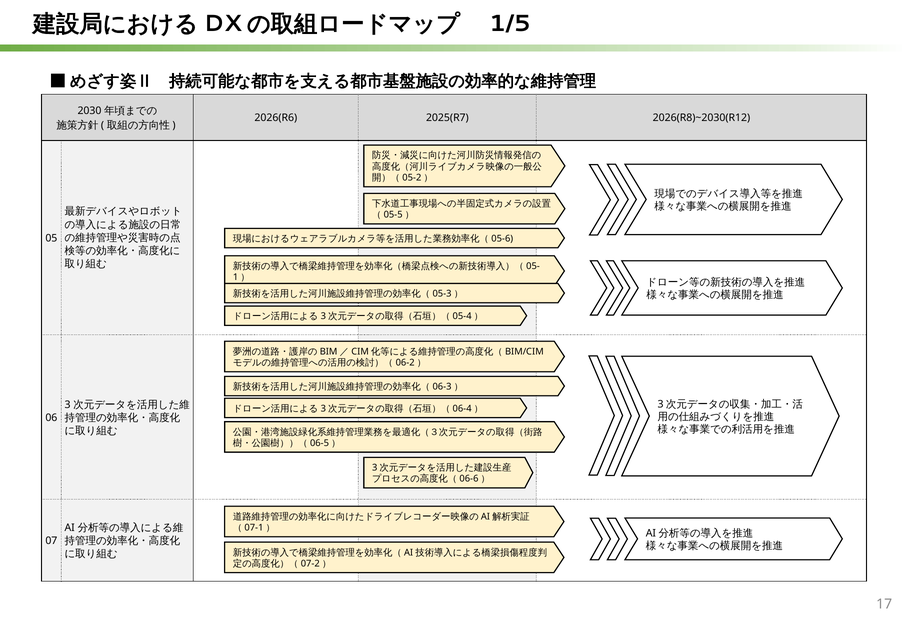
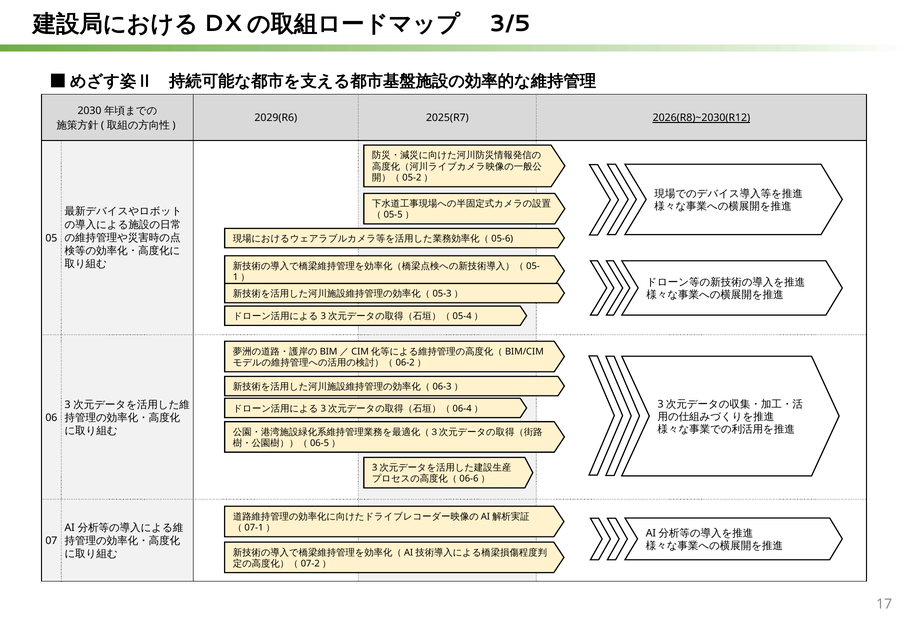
1/5: 1/5 -> 3/5
2026(R6: 2026(R6 -> 2029(R6
2026(R8)~2030(R12 underline: none -> present
